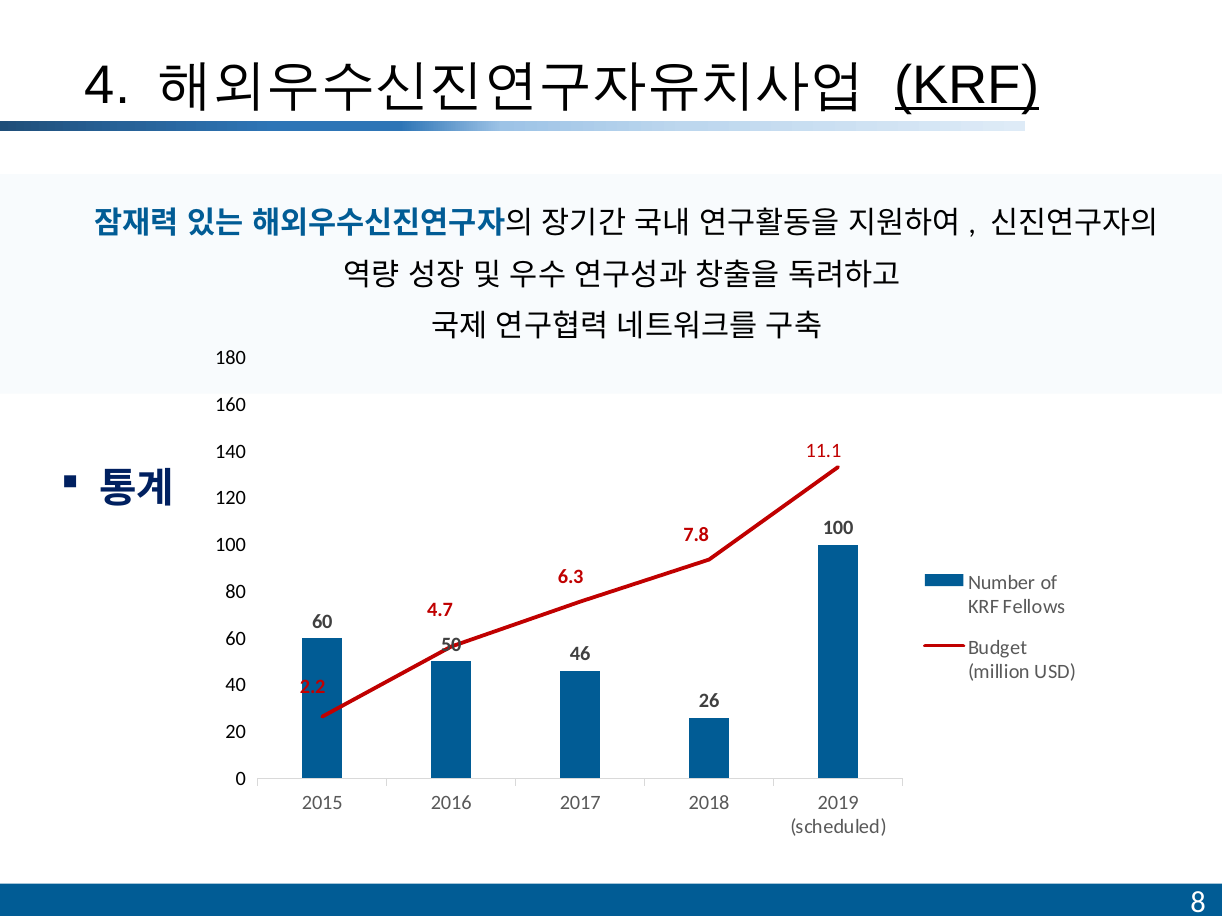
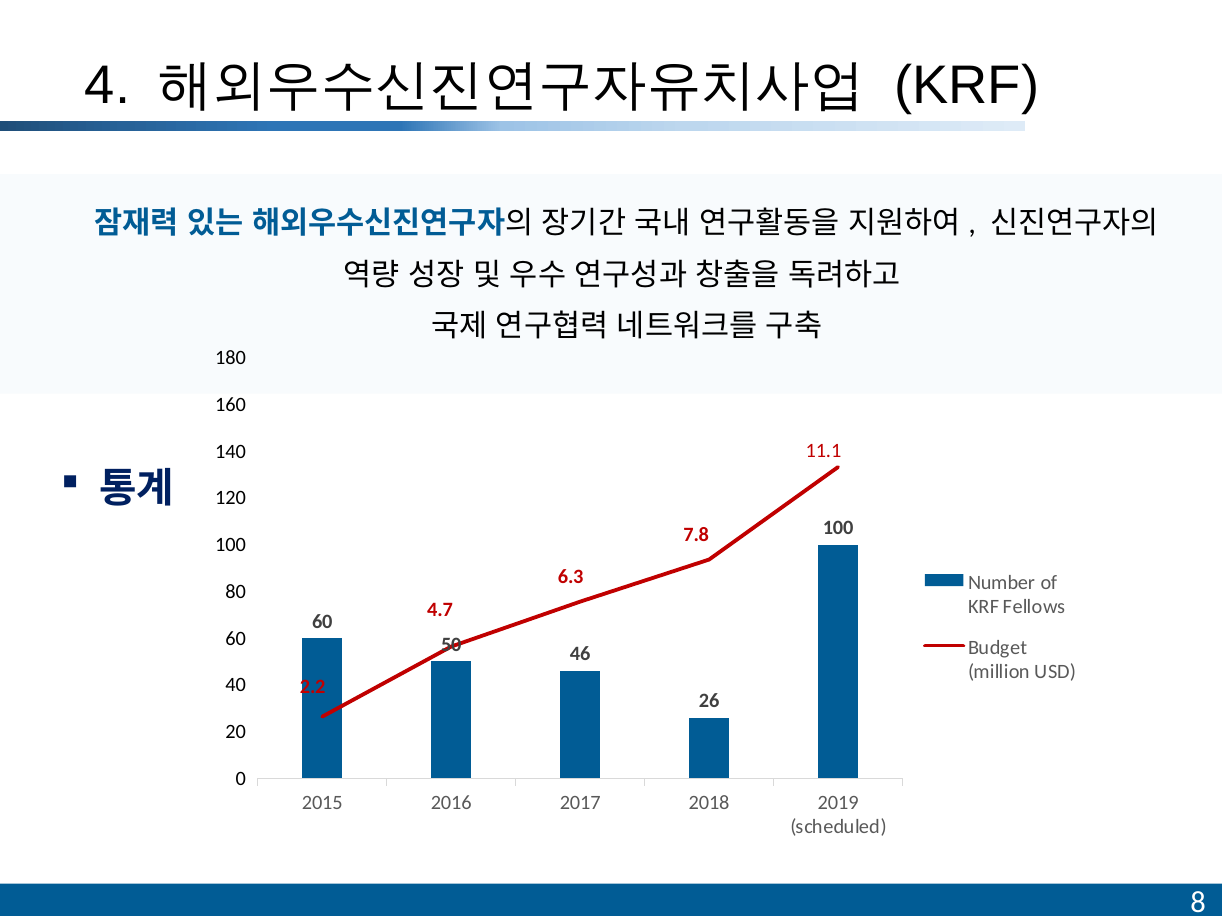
KRF at (967, 86) underline: present -> none
